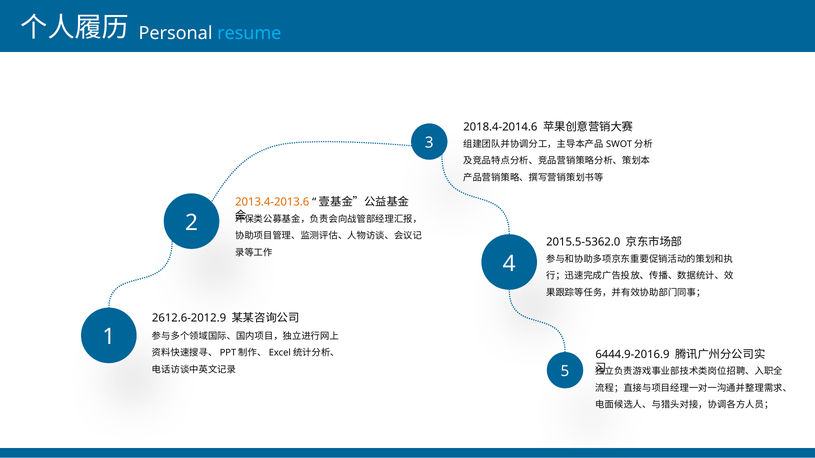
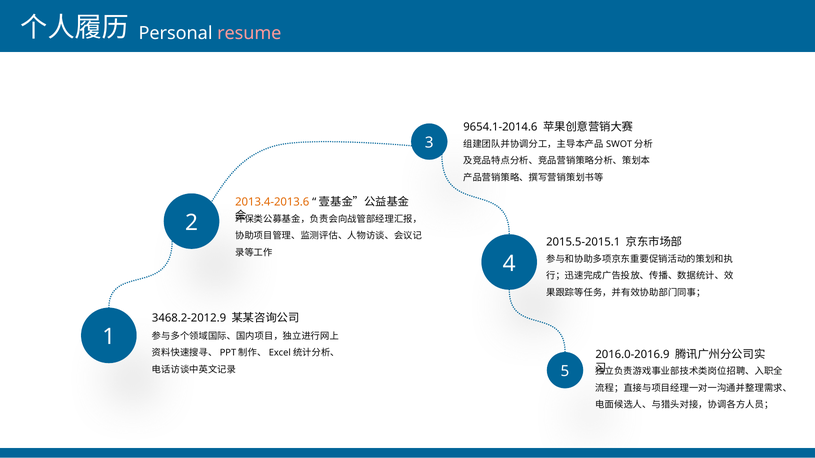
resume colour: light blue -> pink
2018.4-2014.6: 2018.4-2014.6 -> 9654.1-2014.6
2015.5-5362.0: 2015.5-5362.0 -> 2015.5-2015.1
2612.6-2012.9: 2612.6-2012.9 -> 3468.2-2012.9
6444.9-2016.9: 6444.9-2016.9 -> 2016.0-2016.9
